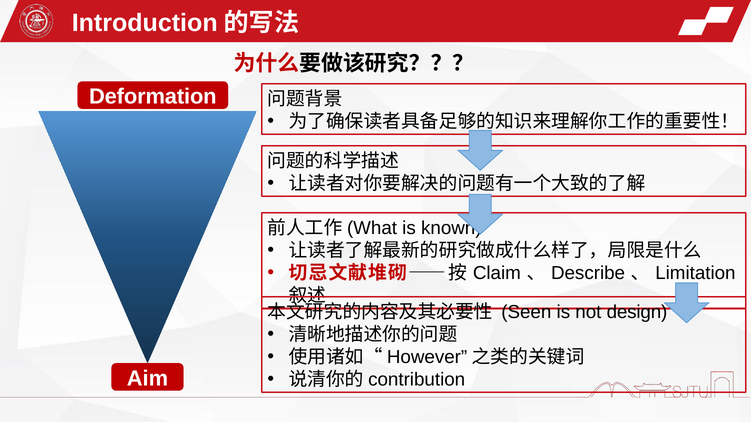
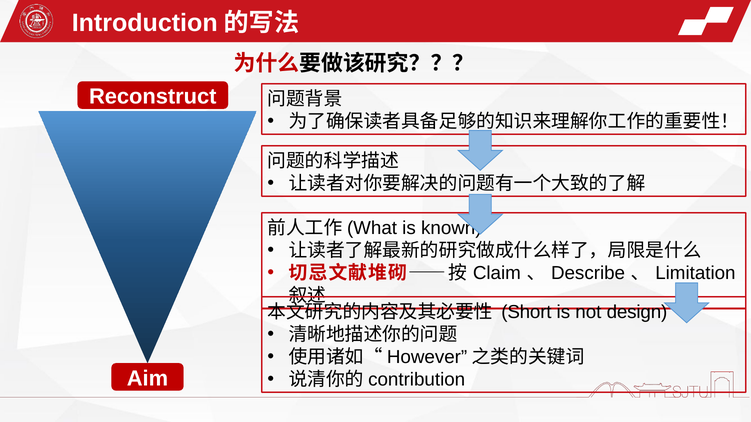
Deformation: Deformation -> Reconstruct
Seen: Seen -> Short
